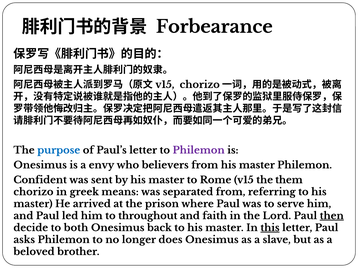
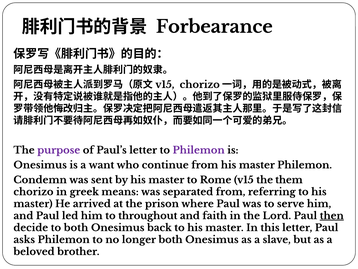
purpose colour: blue -> purple
envy: envy -> want
believers: believers -> continue
Confident: Confident -> Condemn
this underline: present -> none
longer does: does -> both
